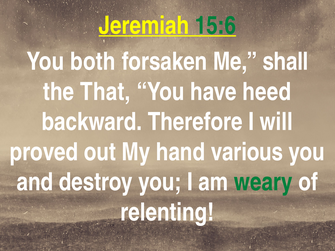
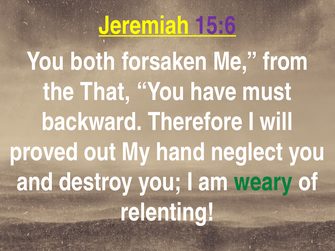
15:6 colour: green -> purple
shall: shall -> from
heed: heed -> must
various: various -> neglect
